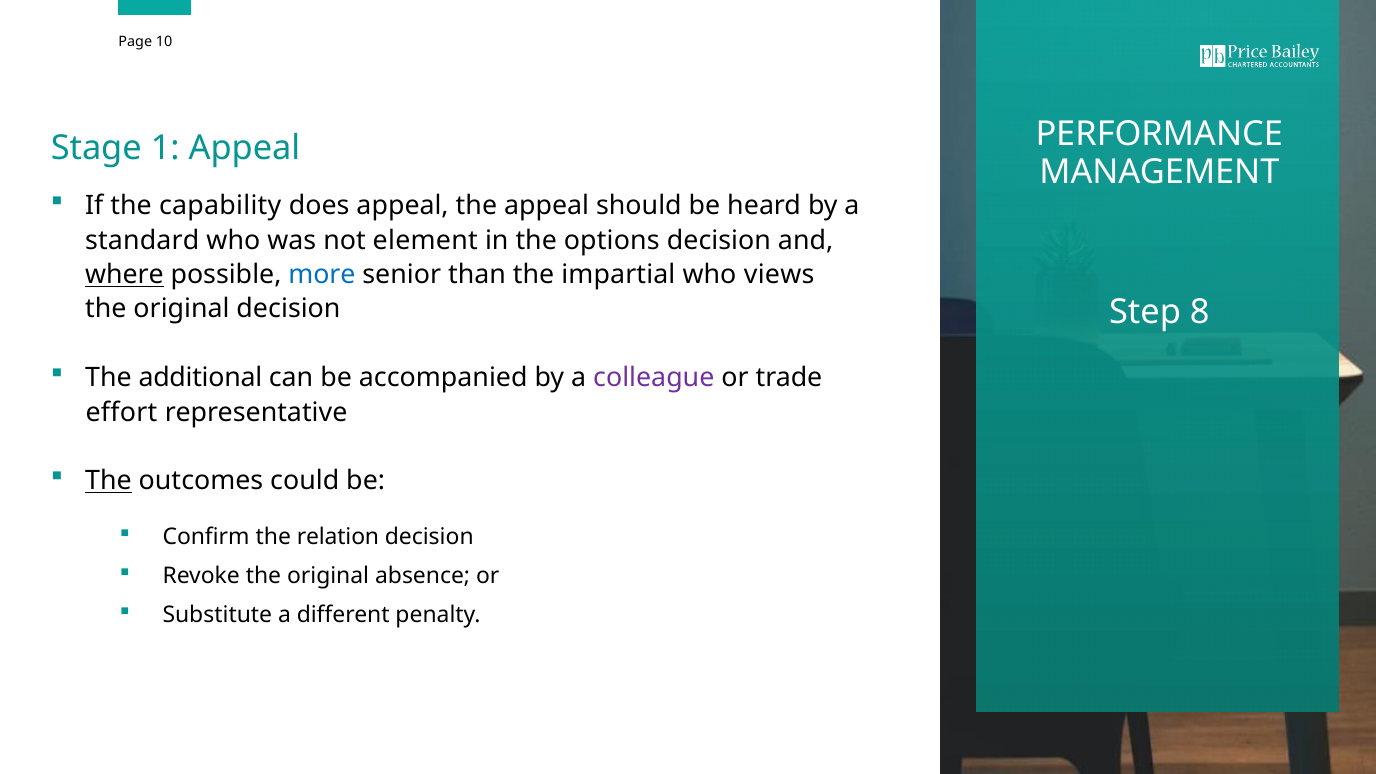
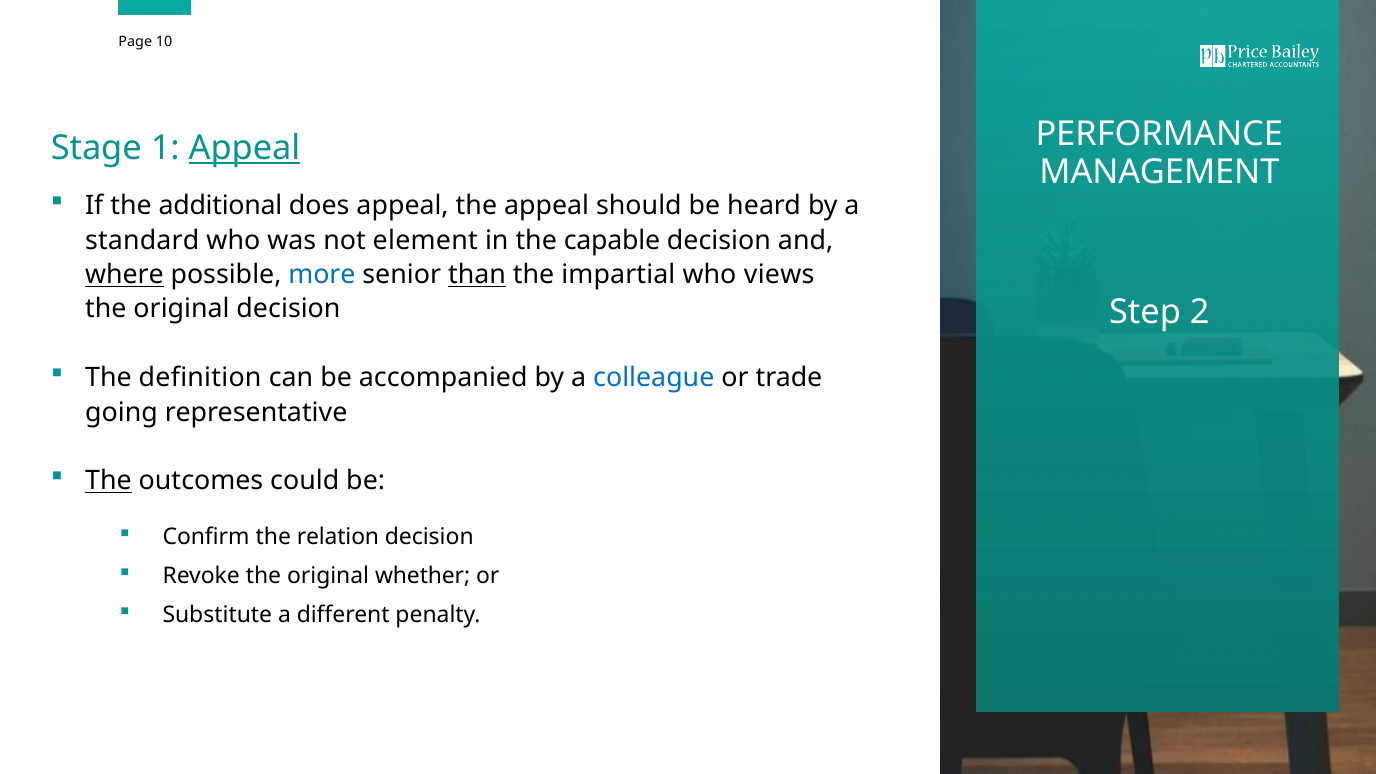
Appeal at (244, 149) underline: none -> present
capability: capability -> additional
options: options -> capable
than underline: none -> present
8: 8 -> 2
additional: additional -> definition
colleague colour: purple -> blue
effort: effort -> going
absence: absence -> whether
